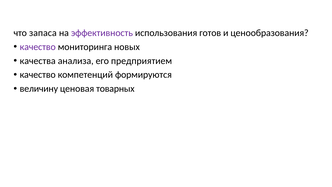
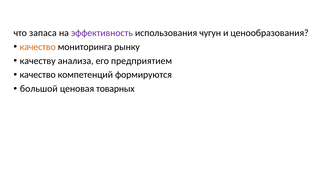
готов: готов -> чугун
качество at (38, 47) colour: purple -> orange
новых: новых -> рынку
качества: качества -> качеству
величину: величину -> большой
